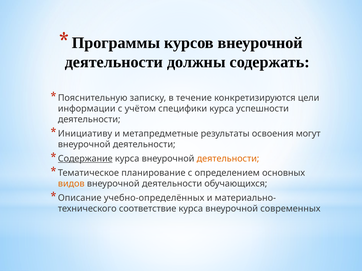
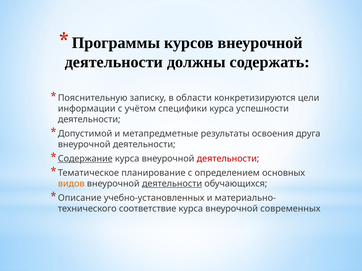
течение: течение -> области
Инициативу: Инициативу -> Допустимой
могут: могут -> друга
деятельности at (228, 159) colour: orange -> red
деятельности at (172, 184) underline: none -> present
учебно-определённых: учебно-определённых -> учебно-установленных
